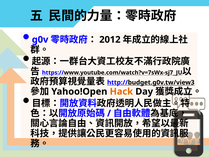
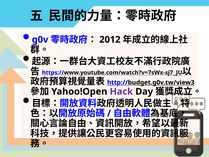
Hack colour: orange -> purple
